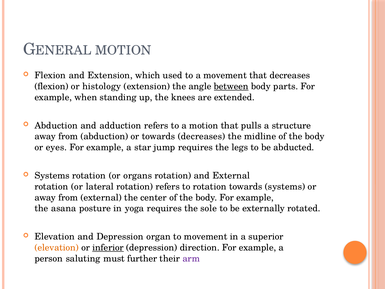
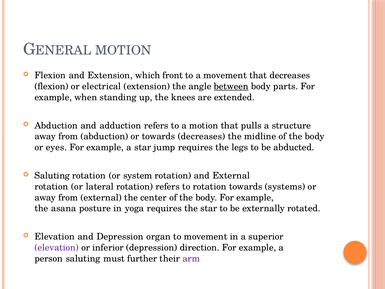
used: used -> front
histology: histology -> electrical
Systems at (52, 176): Systems -> Saluting
organs: organs -> system
the sole: sole -> star
elevation at (57, 247) colour: orange -> purple
inferior underline: present -> none
